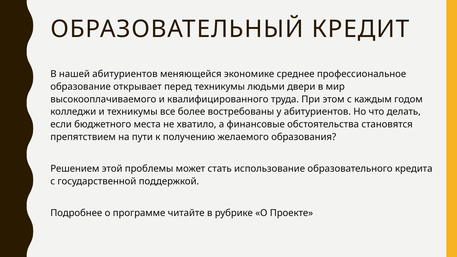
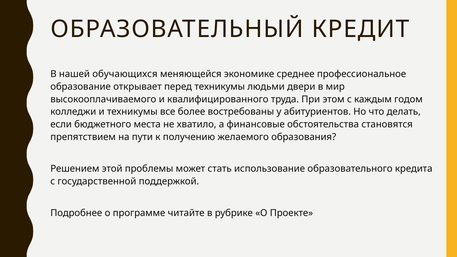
нашей абитуриентов: абитуриентов -> обучающихся
